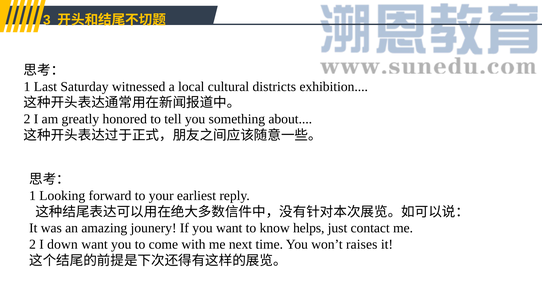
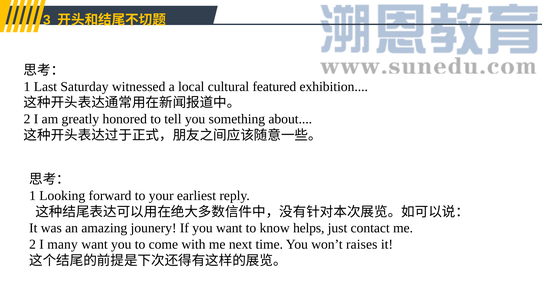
districts: districts -> featured
down: down -> many
